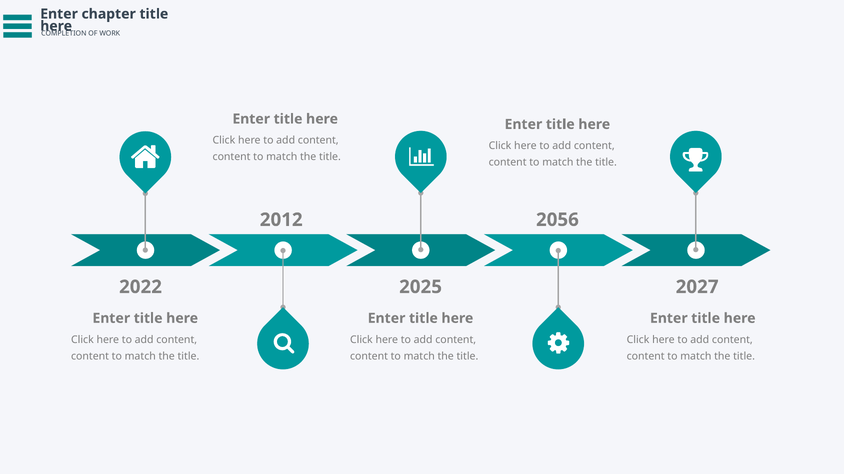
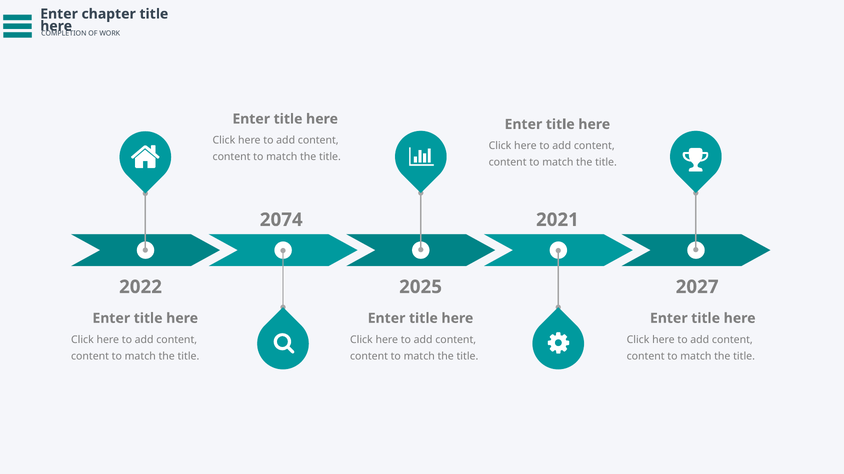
2012: 2012 -> 2074
2056: 2056 -> 2021
